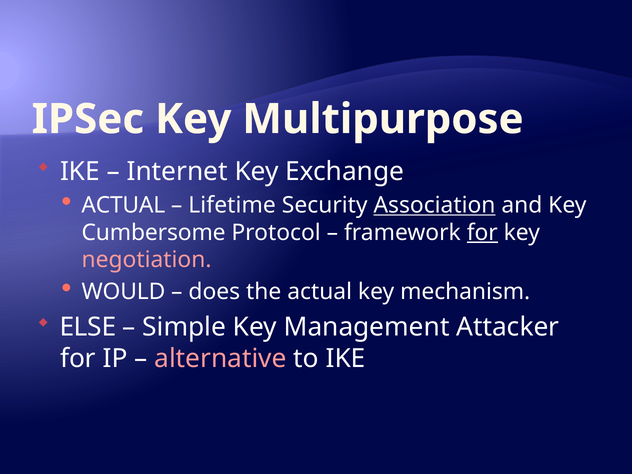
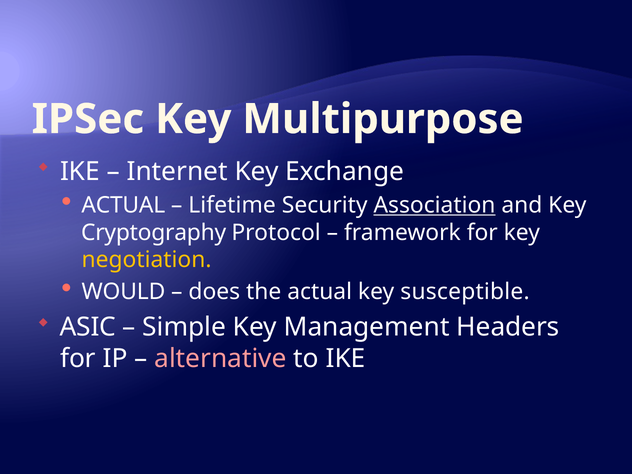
Cumbersome: Cumbersome -> Cryptography
for at (482, 233) underline: present -> none
negotiation colour: pink -> yellow
mechanism: mechanism -> susceptible
ELSE: ELSE -> ASIC
Attacker: Attacker -> Headers
